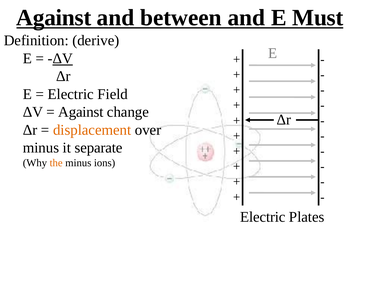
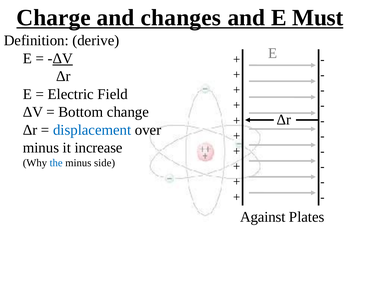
Against at (54, 18): Against -> Charge
between: between -> changes
Against at (81, 112): Against -> Bottom
displacement colour: orange -> blue
separate: separate -> increase
the colour: orange -> blue
ions: ions -> side
Electric at (263, 217): Electric -> Against
